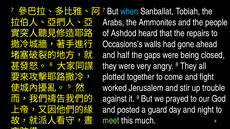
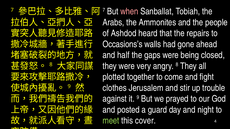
when colour: light blue -> pink
worked: worked -> clothes
much: much -> cover
